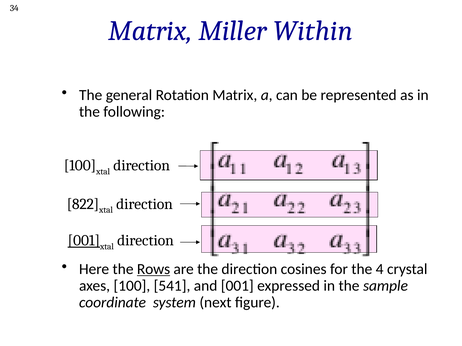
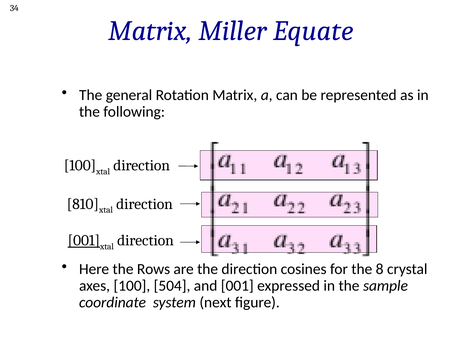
Within: Within -> Equate
822: 822 -> 810
Rows underline: present -> none
4: 4 -> 8
541: 541 -> 504
